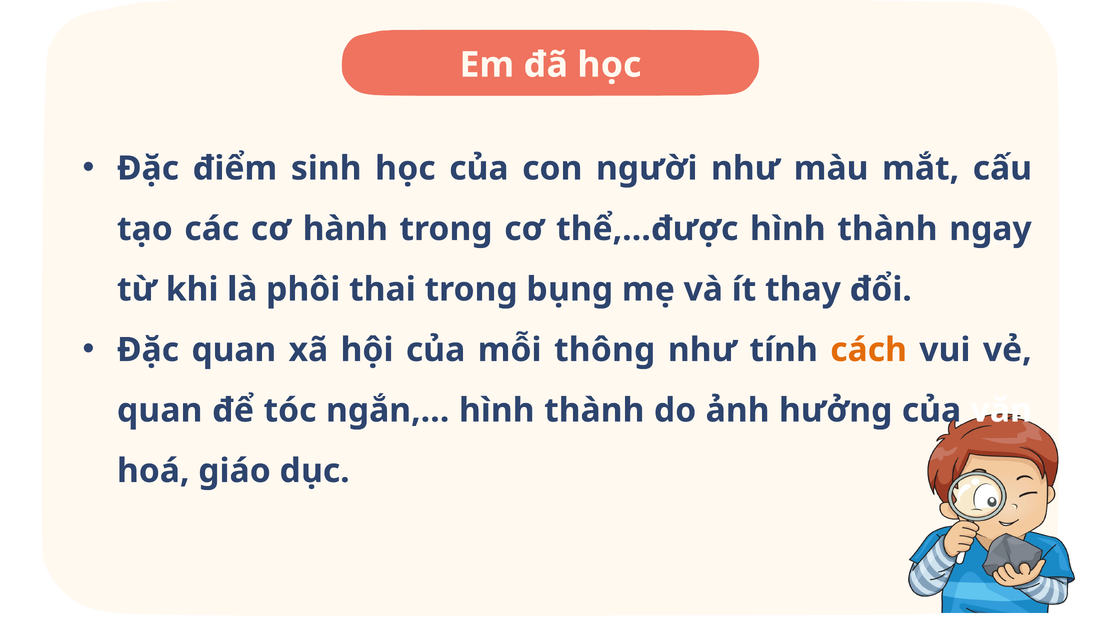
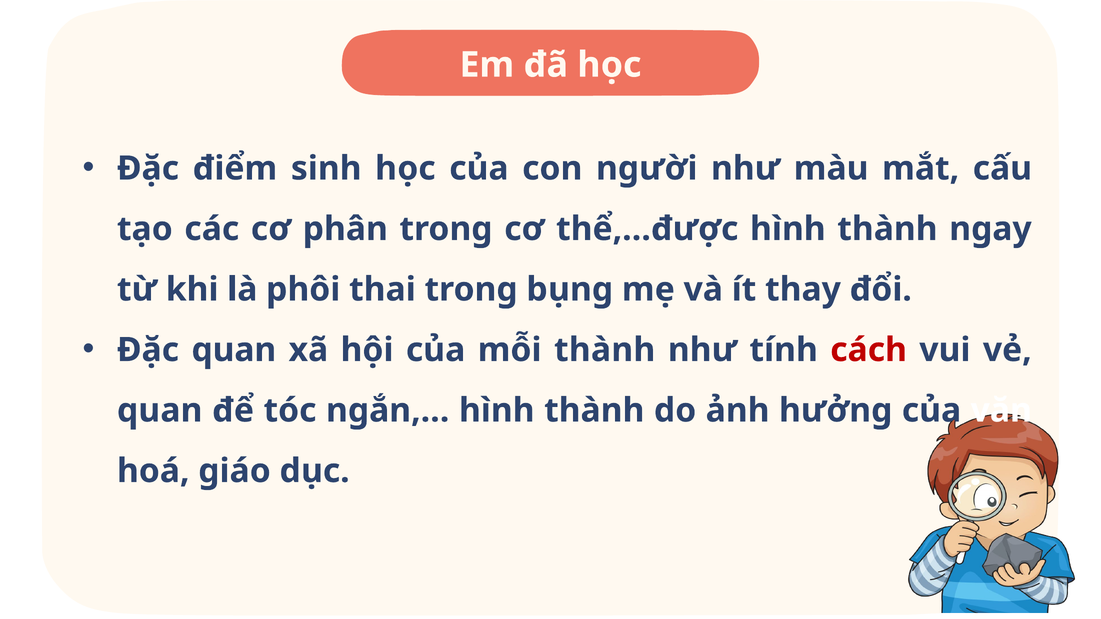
hành: hành -> phân
mỗi thông: thông -> thành
cách colour: orange -> red
